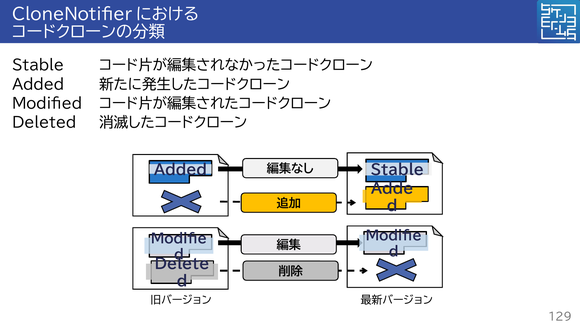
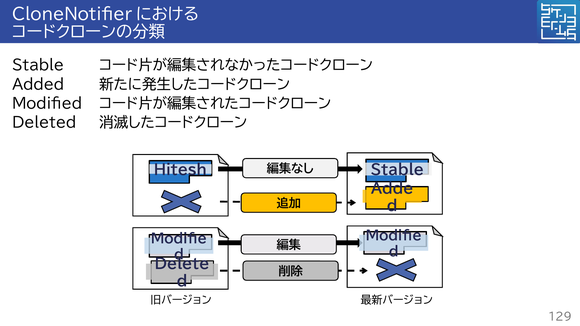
Added at (180, 170): Added -> Hitesh
